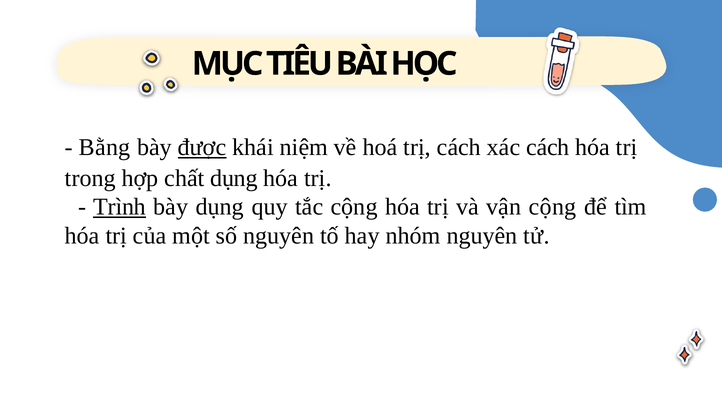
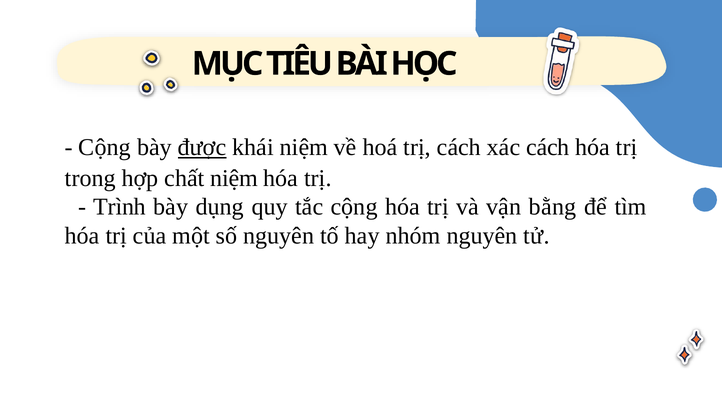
Bằng at (105, 147): Bằng -> Cộng
chất dụng: dụng -> niệm
Trình underline: present -> none
vận cộng: cộng -> bằng
